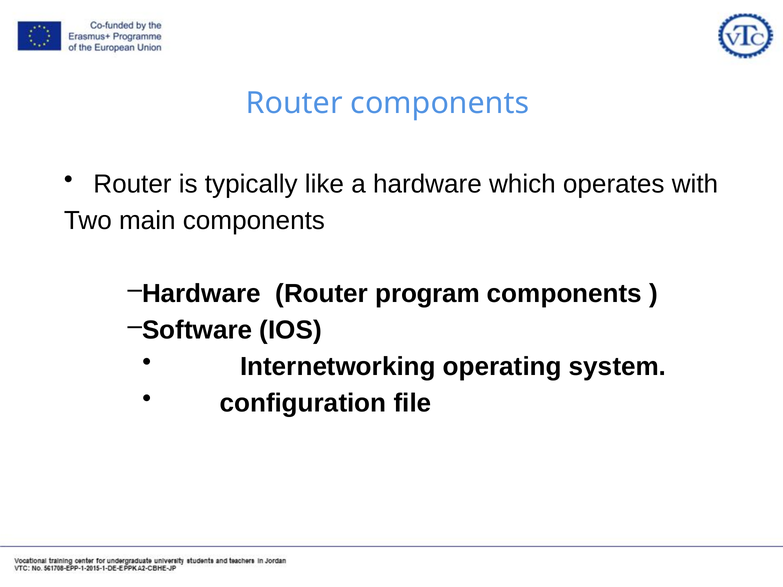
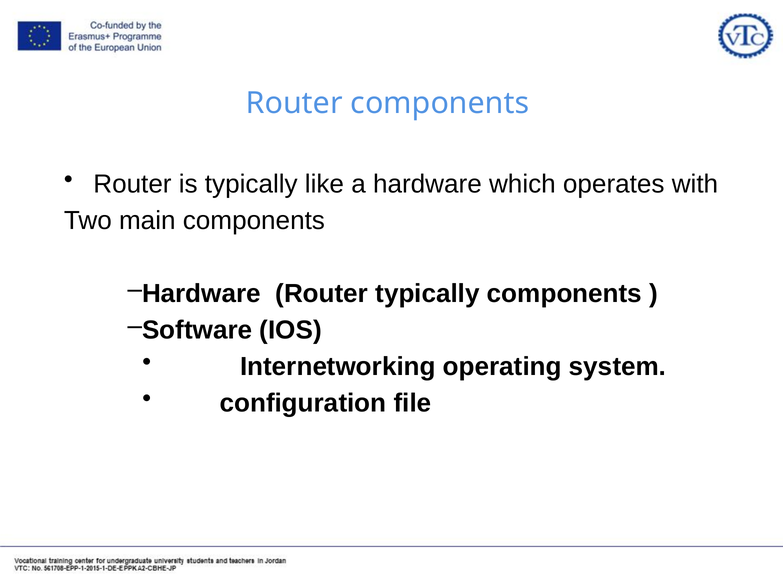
Router program: program -> typically
